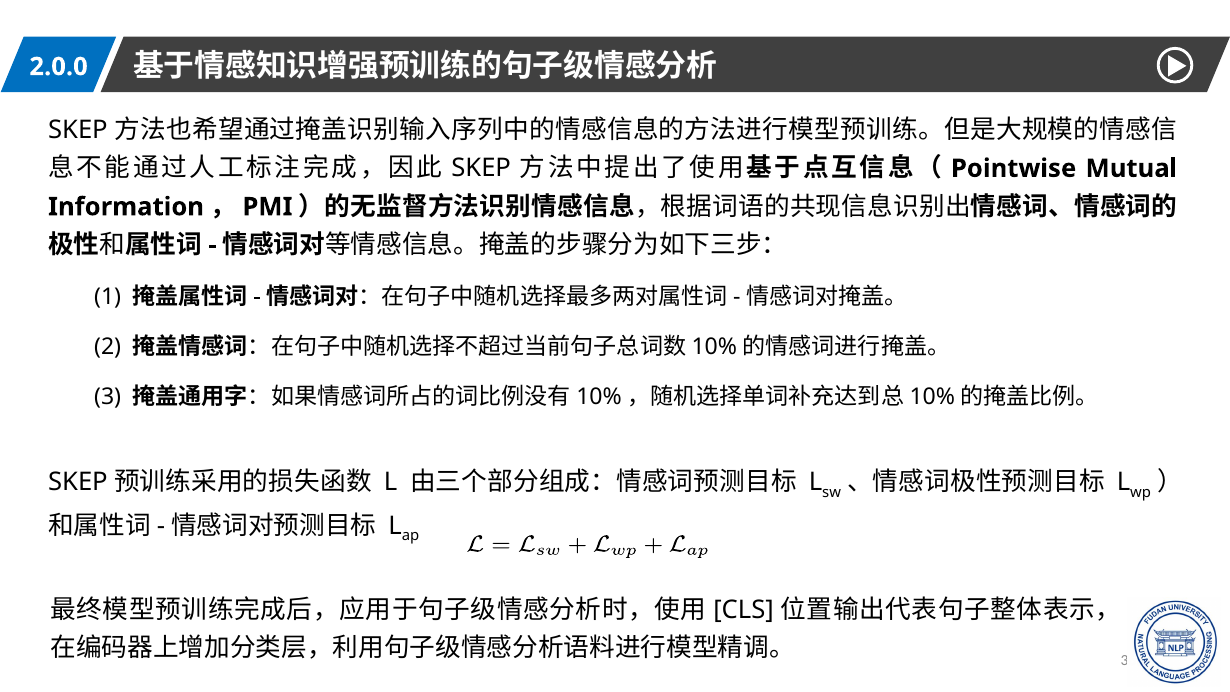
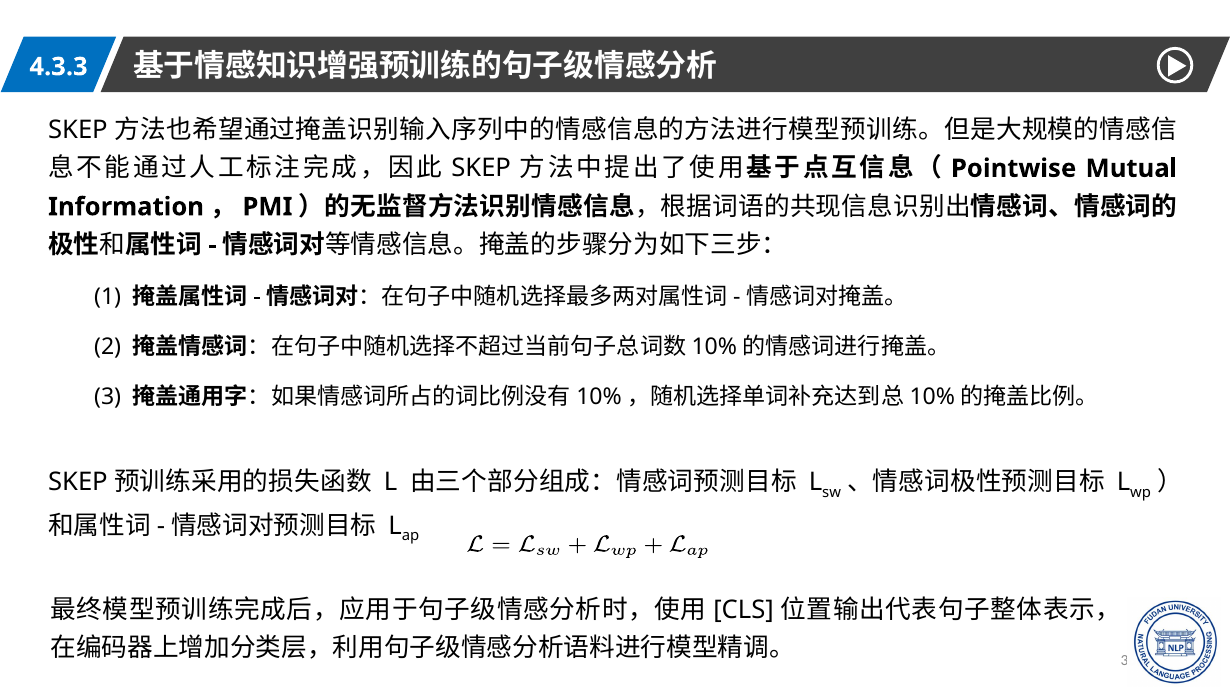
2.0.0: 2.0.0 -> 4.3.3
